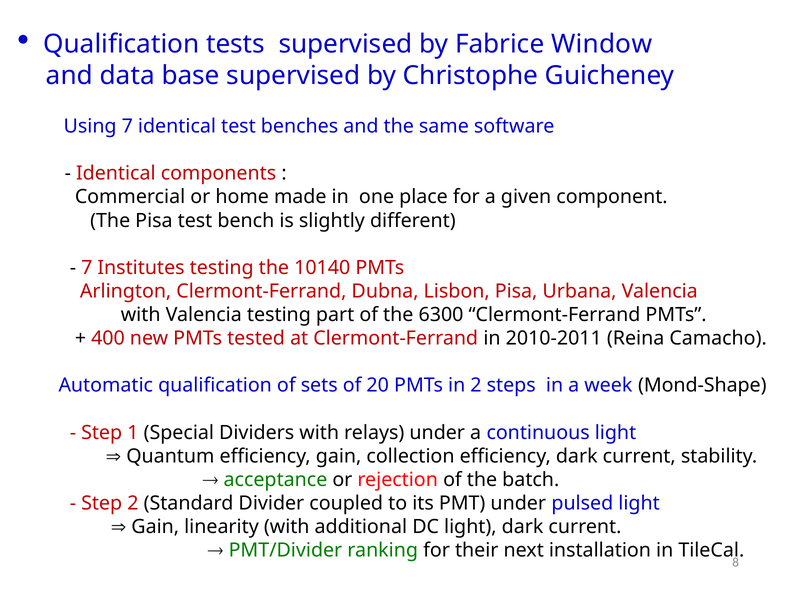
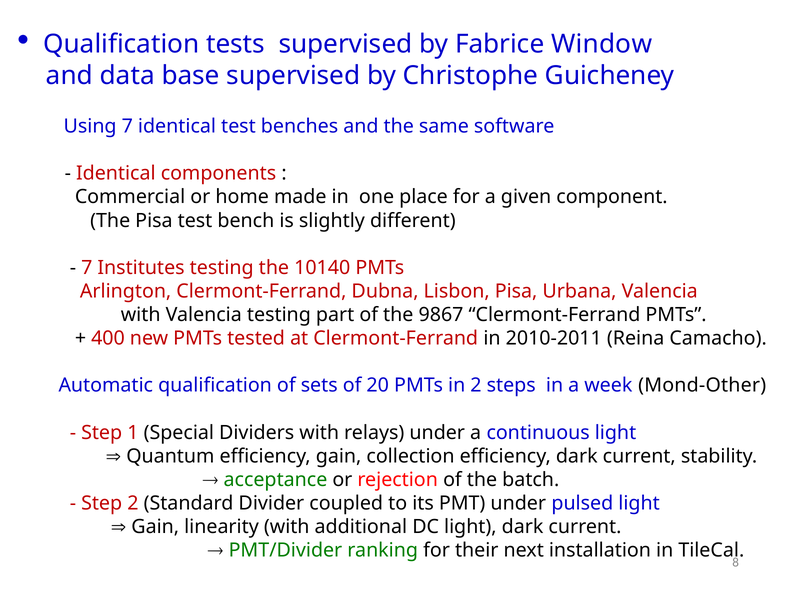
6300: 6300 -> 9867
Mond-Shape: Mond-Shape -> Mond-Other
